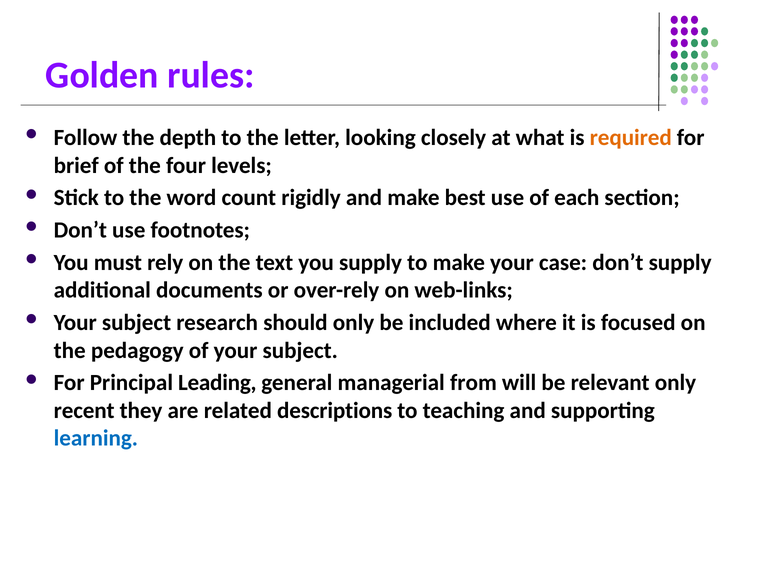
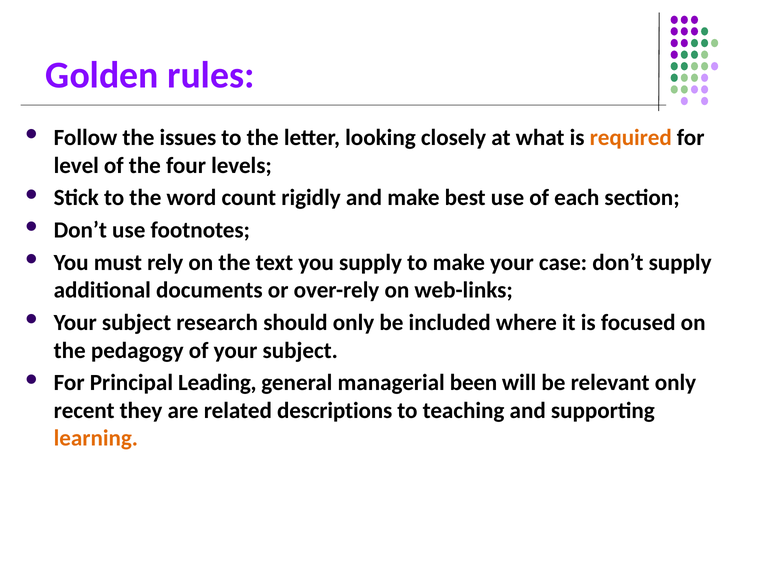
depth: depth -> issues
brief: brief -> level
from: from -> been
learning colour: blue -> orange
